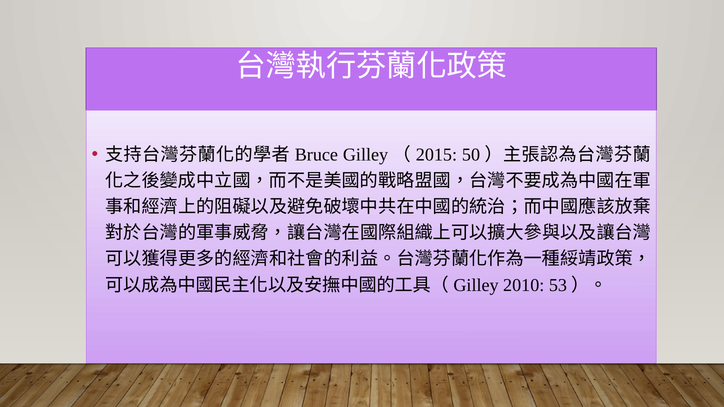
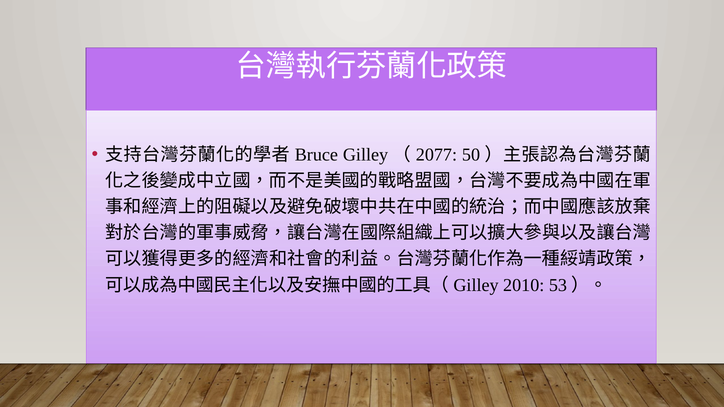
2015: 2015 -> 2077
